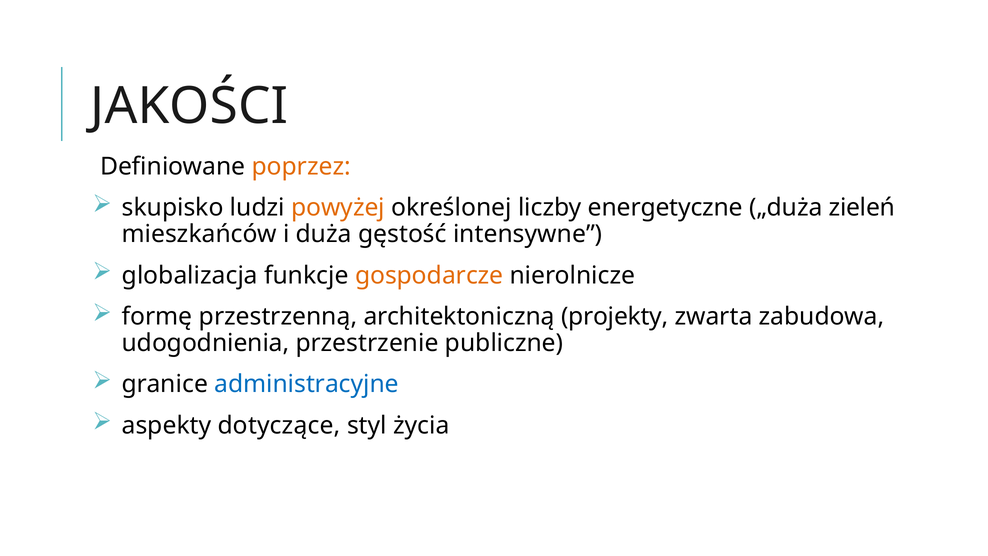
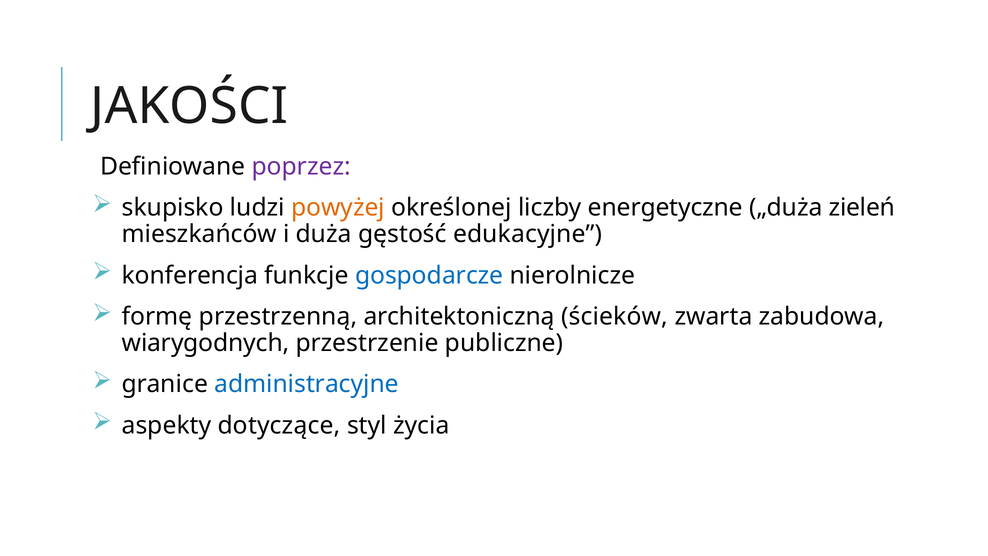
poprzez colour: orange -> purple
intensywne: intensywne -> edukacyjne
globalizacja: globalizacja -> konferencja
gospodarcze colour: orange -> blue
projekty: projekty -> ścieków
udogodnienia: udogodnienia -> wiarygodnych
